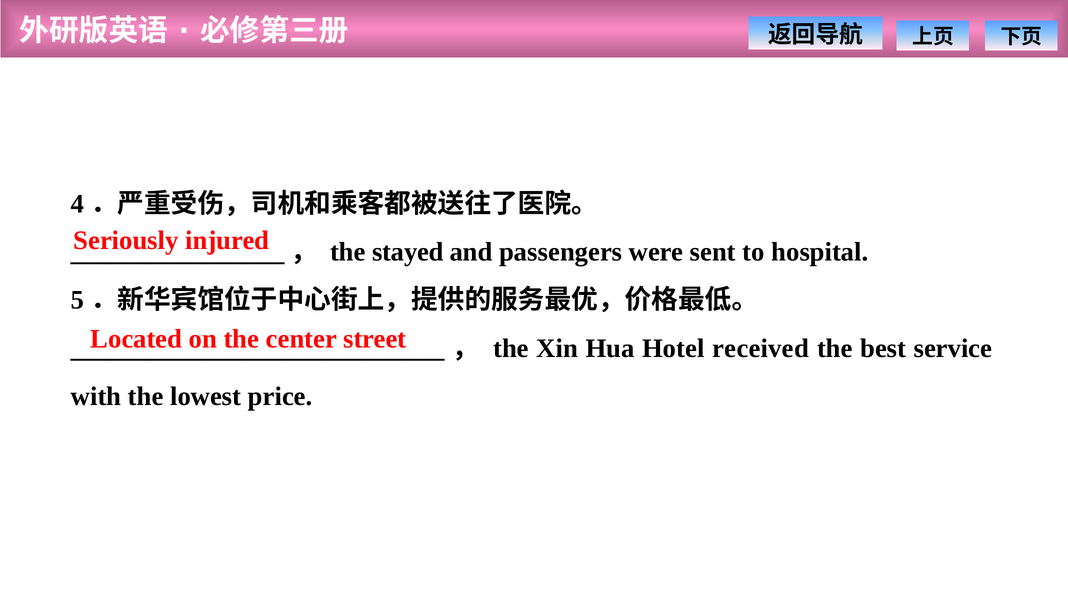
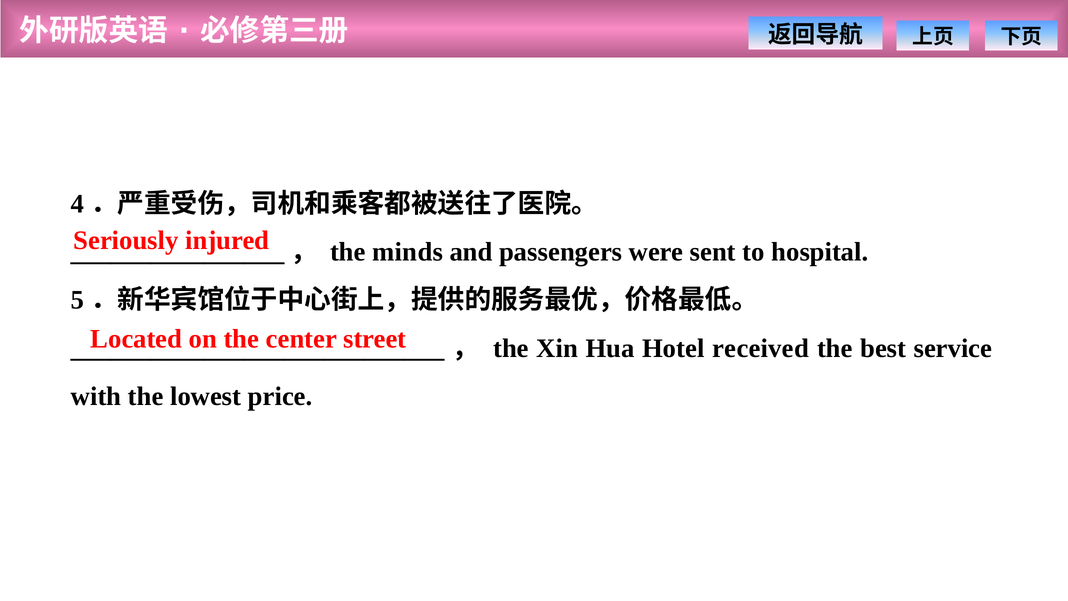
stayed: stayed -> minds
